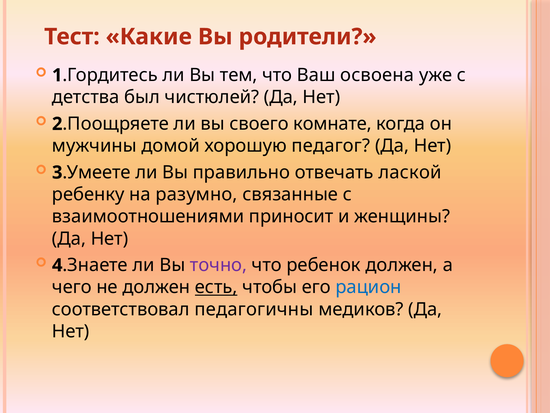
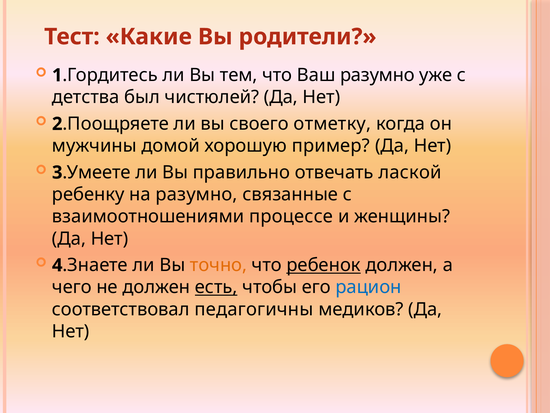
Ваш освоена: освоена -> разумно
комнате: комнате -> отметку
педагог: педагог -> пример
приносит: приносит -> процессе
точно colour: purple -> orange
ребенок underline: none -> present
